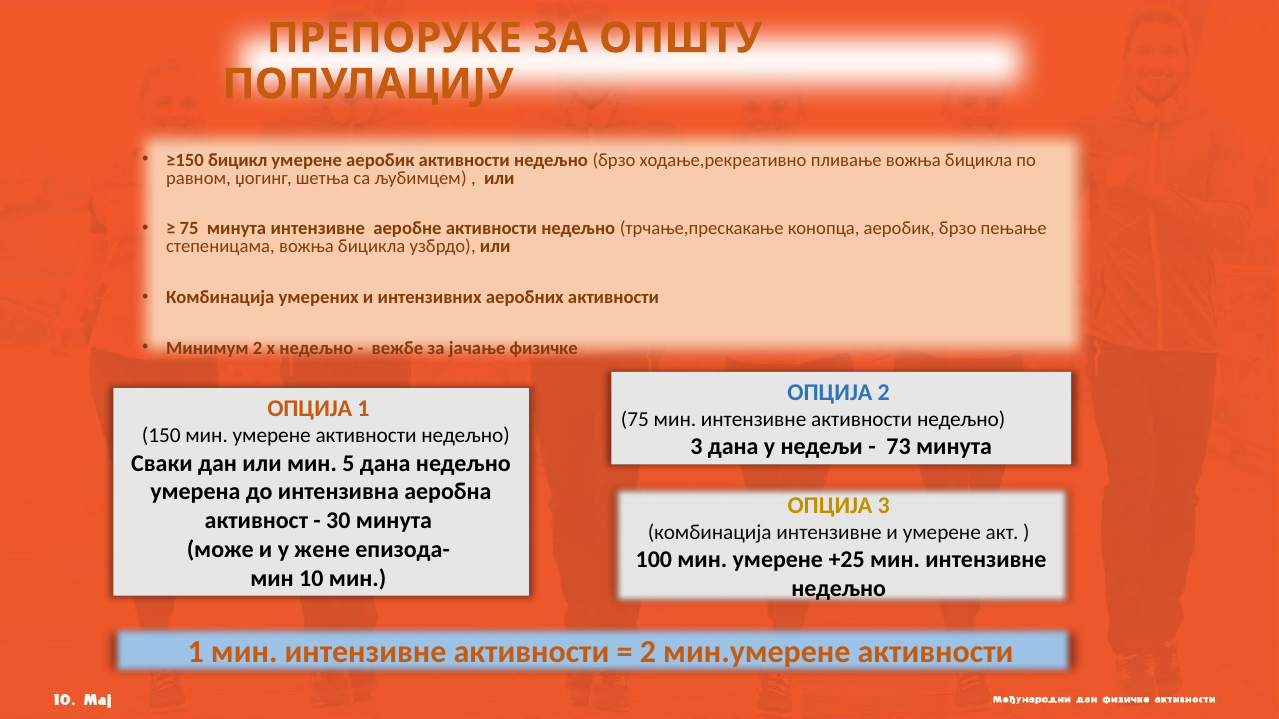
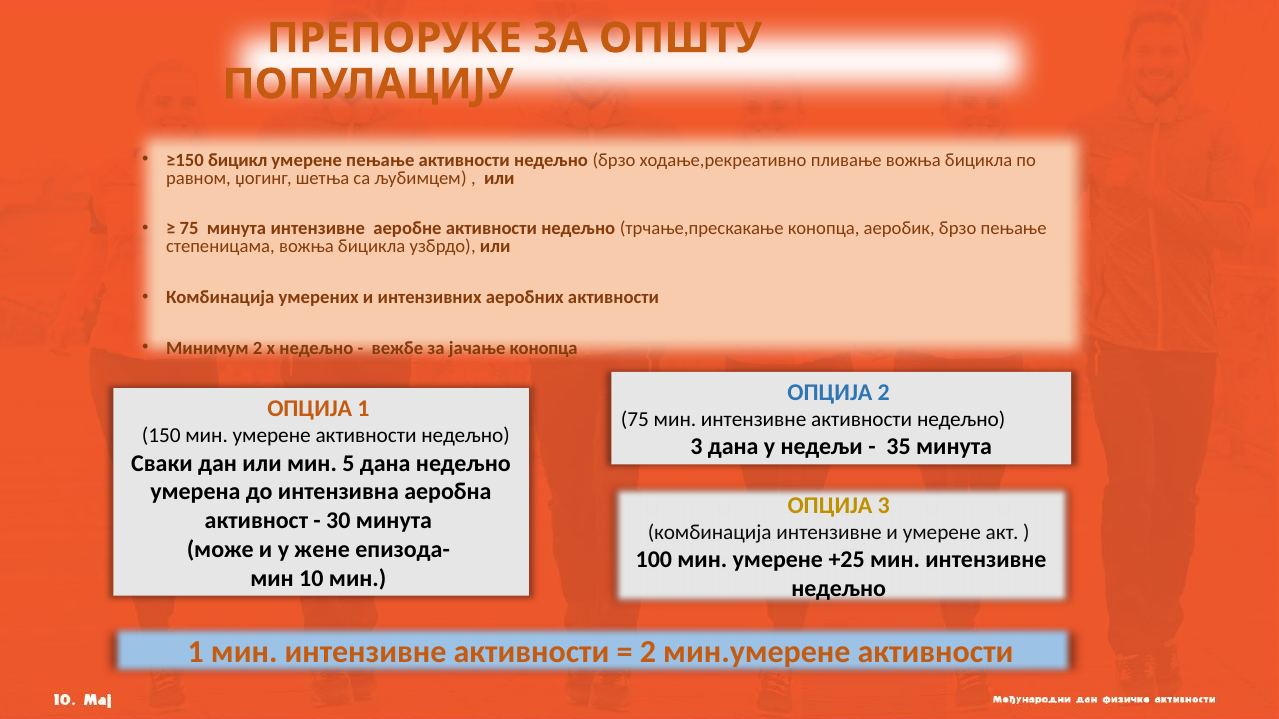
умерене аеробик: аеробик -> пењање
јачање физичке: физичке -> конопца
73: 73 -> 35
